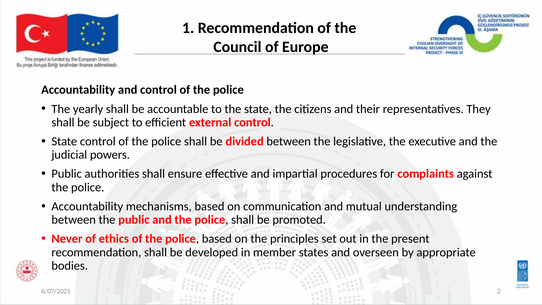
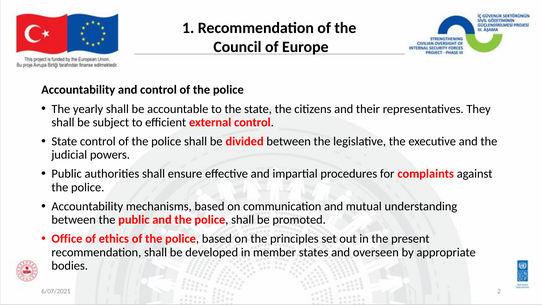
Never: Never -> Office
